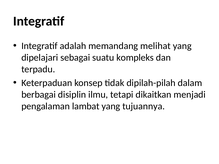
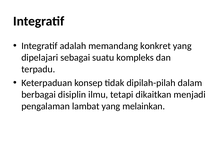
melihat: melihat -> konkret
tujuannya: tujuannya -> melainkan
